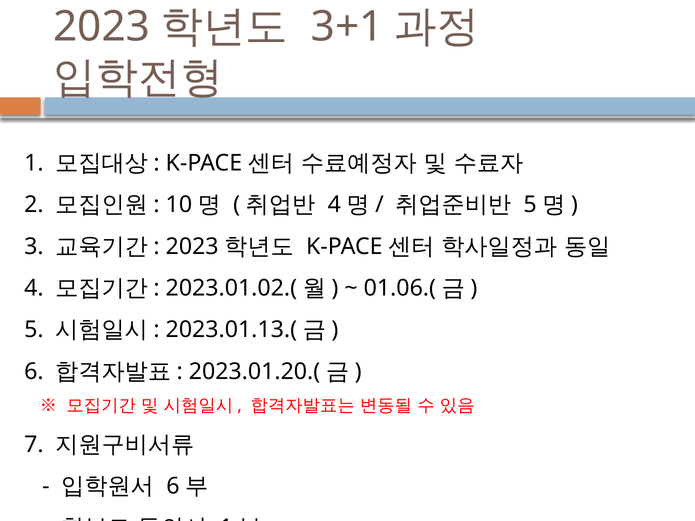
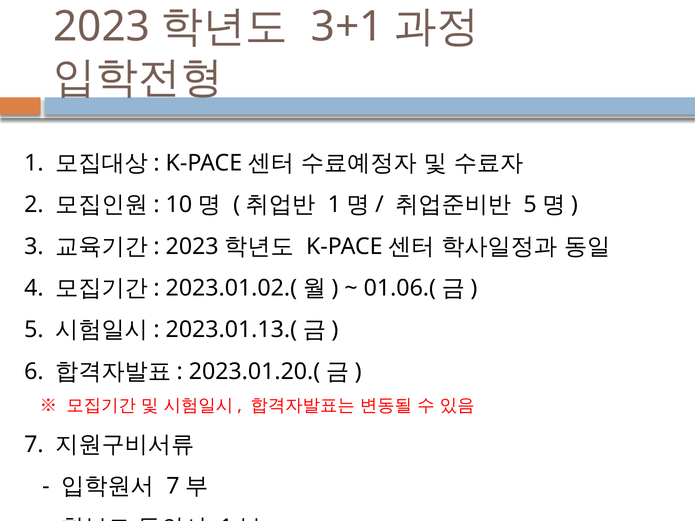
4 at (334, 205): 4 -> 1
6 at (173, 486): 6 -> 7
